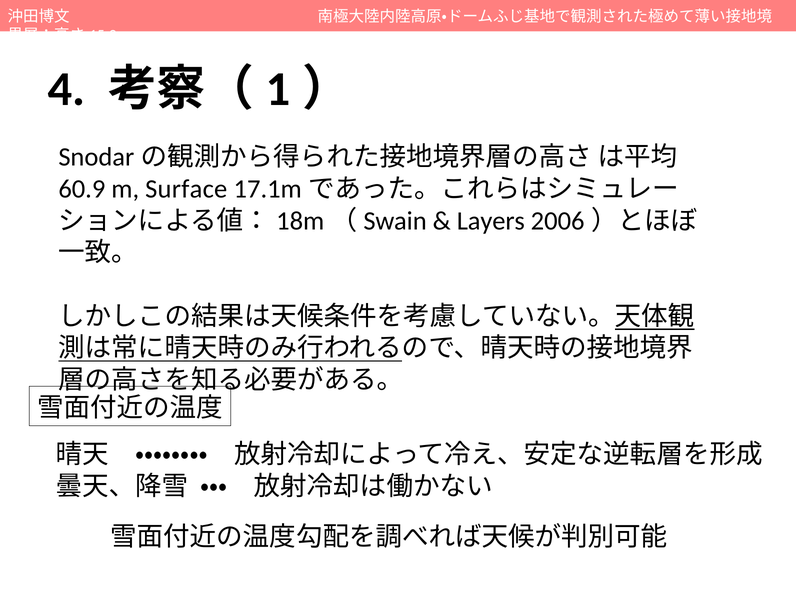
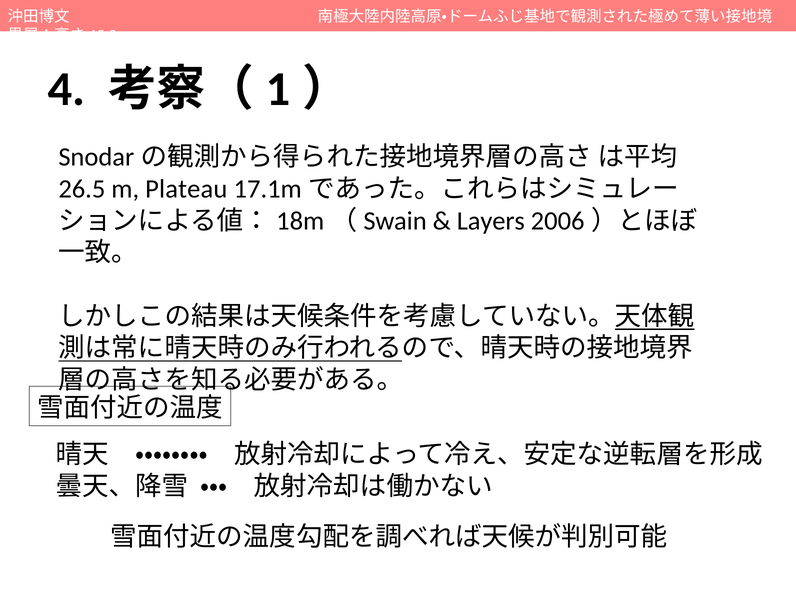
60.9: 60.9 -> 26.5
Surface: Surface -> Plateau
